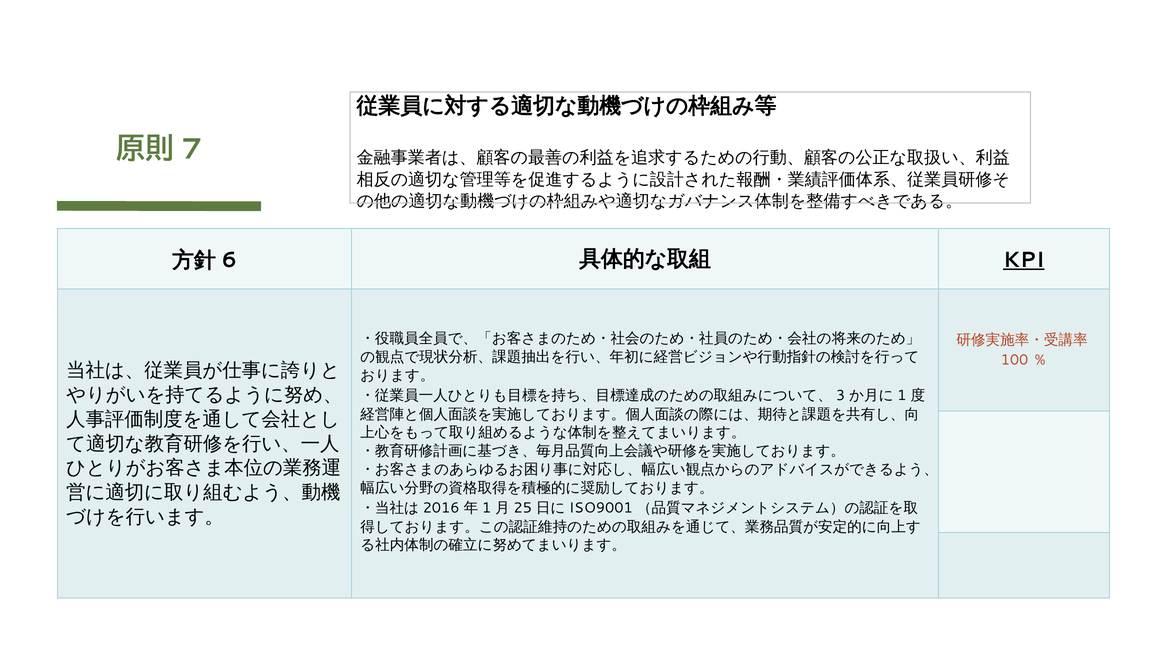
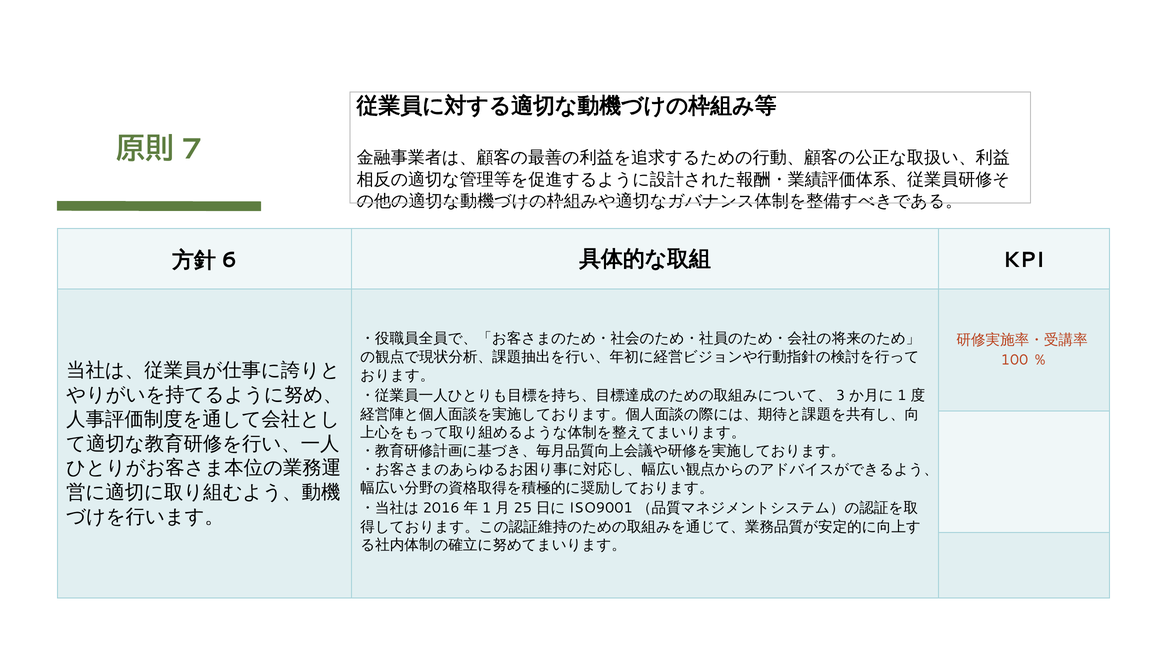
KPI underline: present -> none
